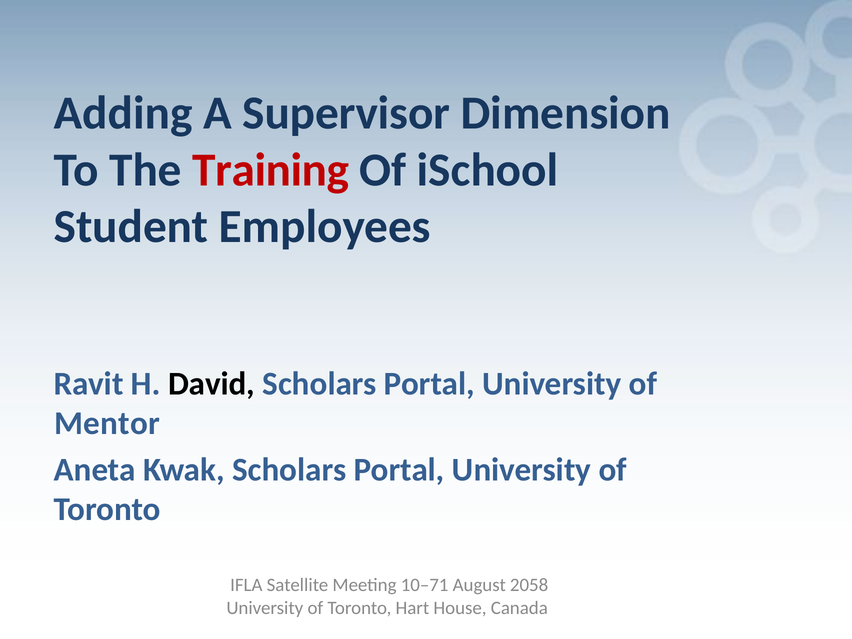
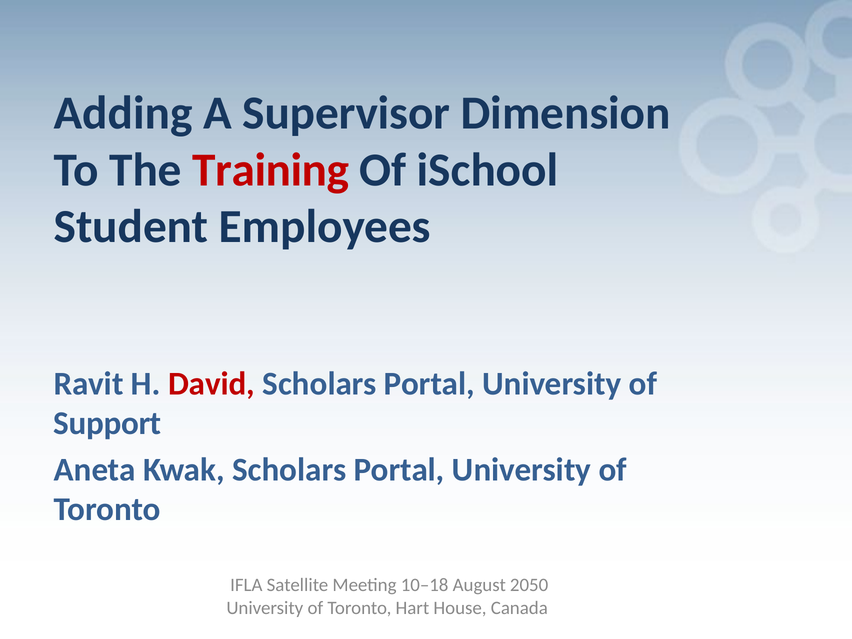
David colour: black -> red
Mentor: Mentor -> Support
10–71: 10–71 -> 10–18
2058: 2058 -> 2050
